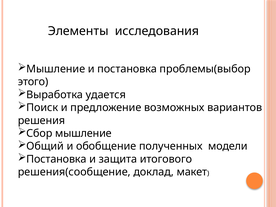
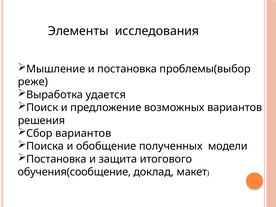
этого: этого -> реже
Сбор мышление: мышление -> вариантов
Общий: Общий -> Поиска
решения(сообщение: решения(сообщение -> обучения(сообщение
